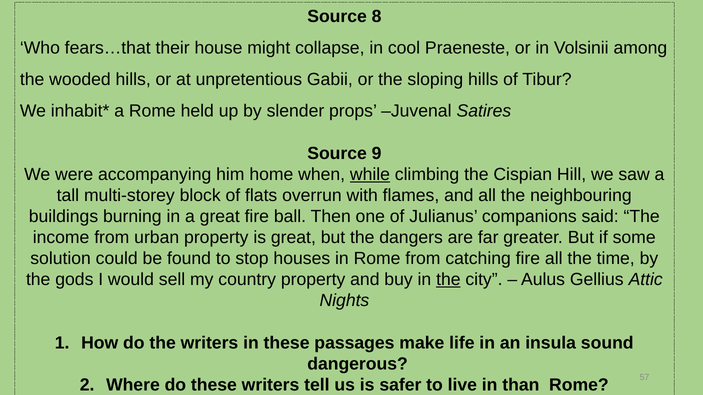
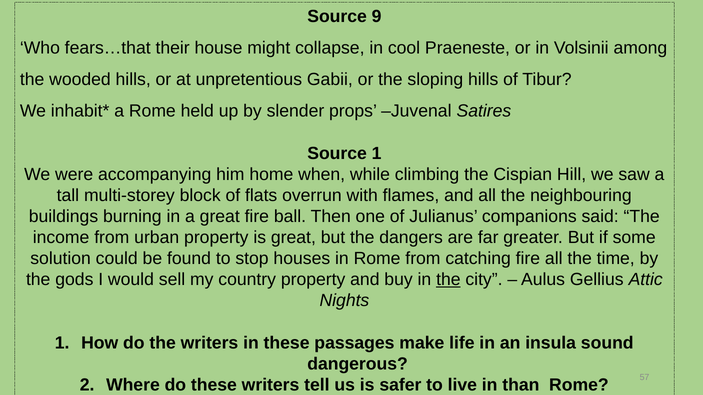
8: 8 -> 9
Source 9: 9 -> 1
while underline: present -> none
